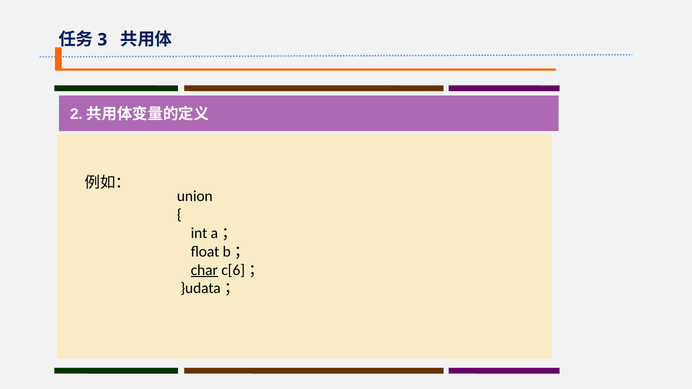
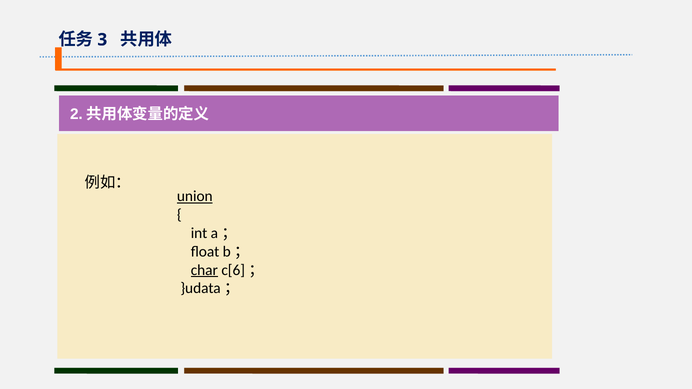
union underline: none -> present
